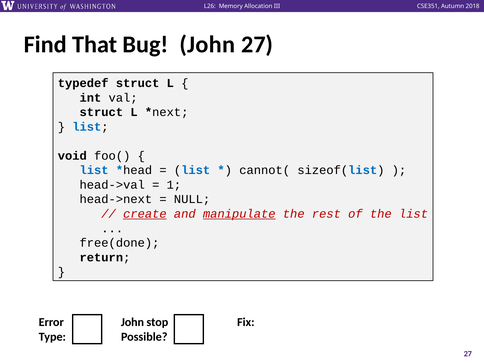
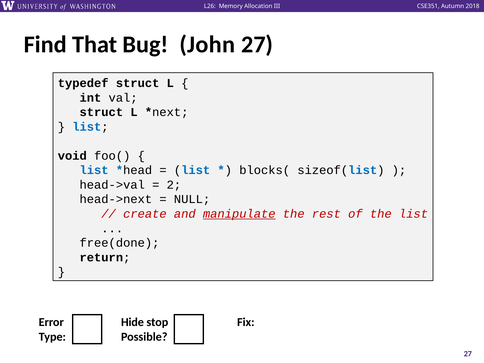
cannot(: cannot( -> blocks(
1: 1 -> 2
create underline: present -> none
Error John: John -> Hide
